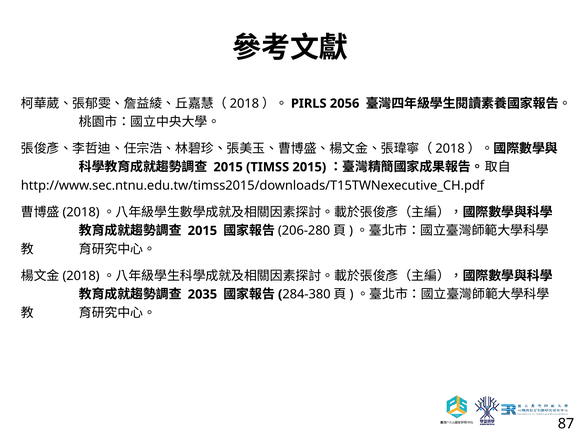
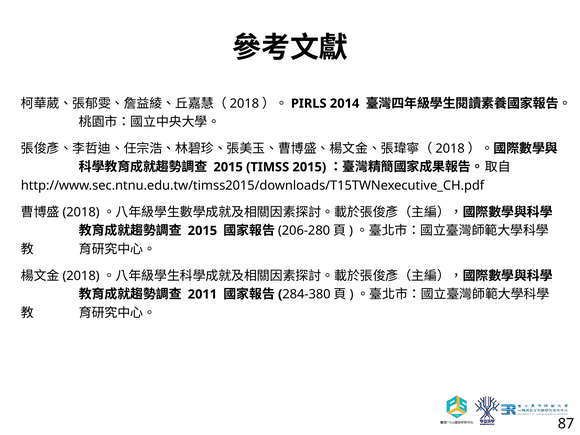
2056: 2056 -> 2014
2035: 2035 -> 2011
